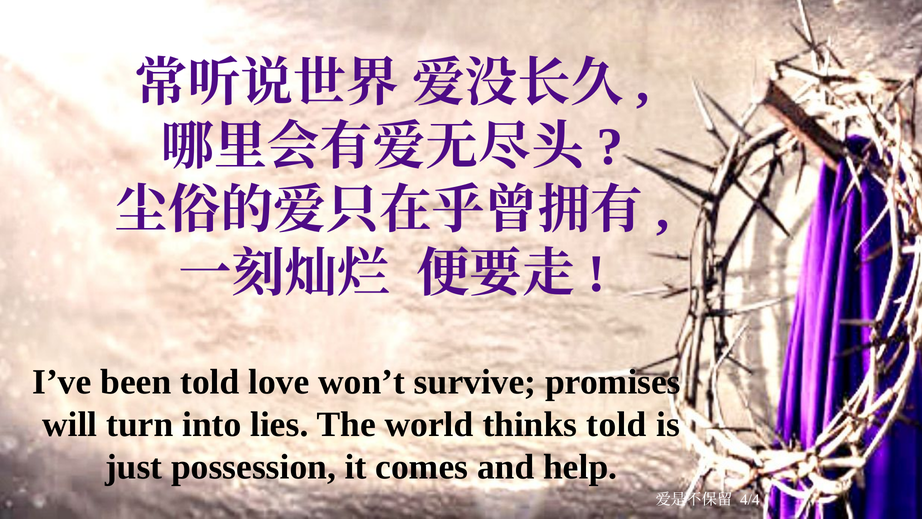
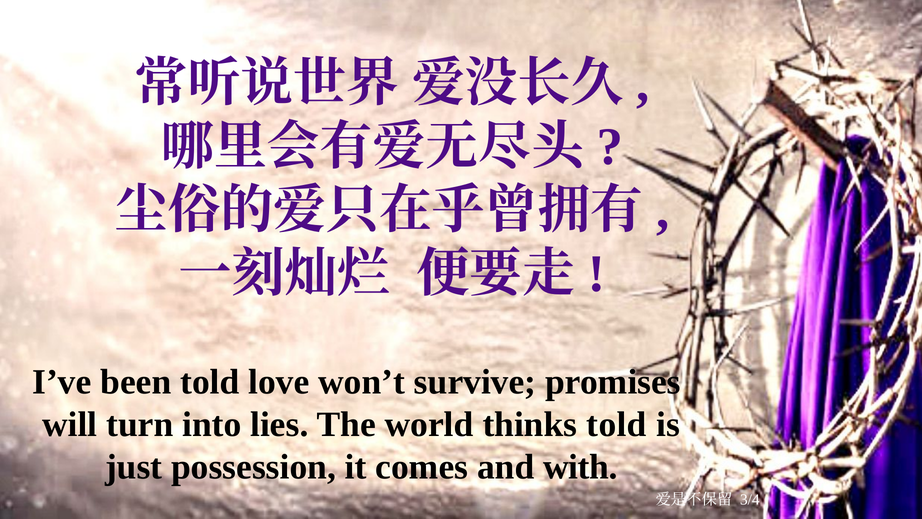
help: help -> with
4/4: 4/4 -> 3/4
